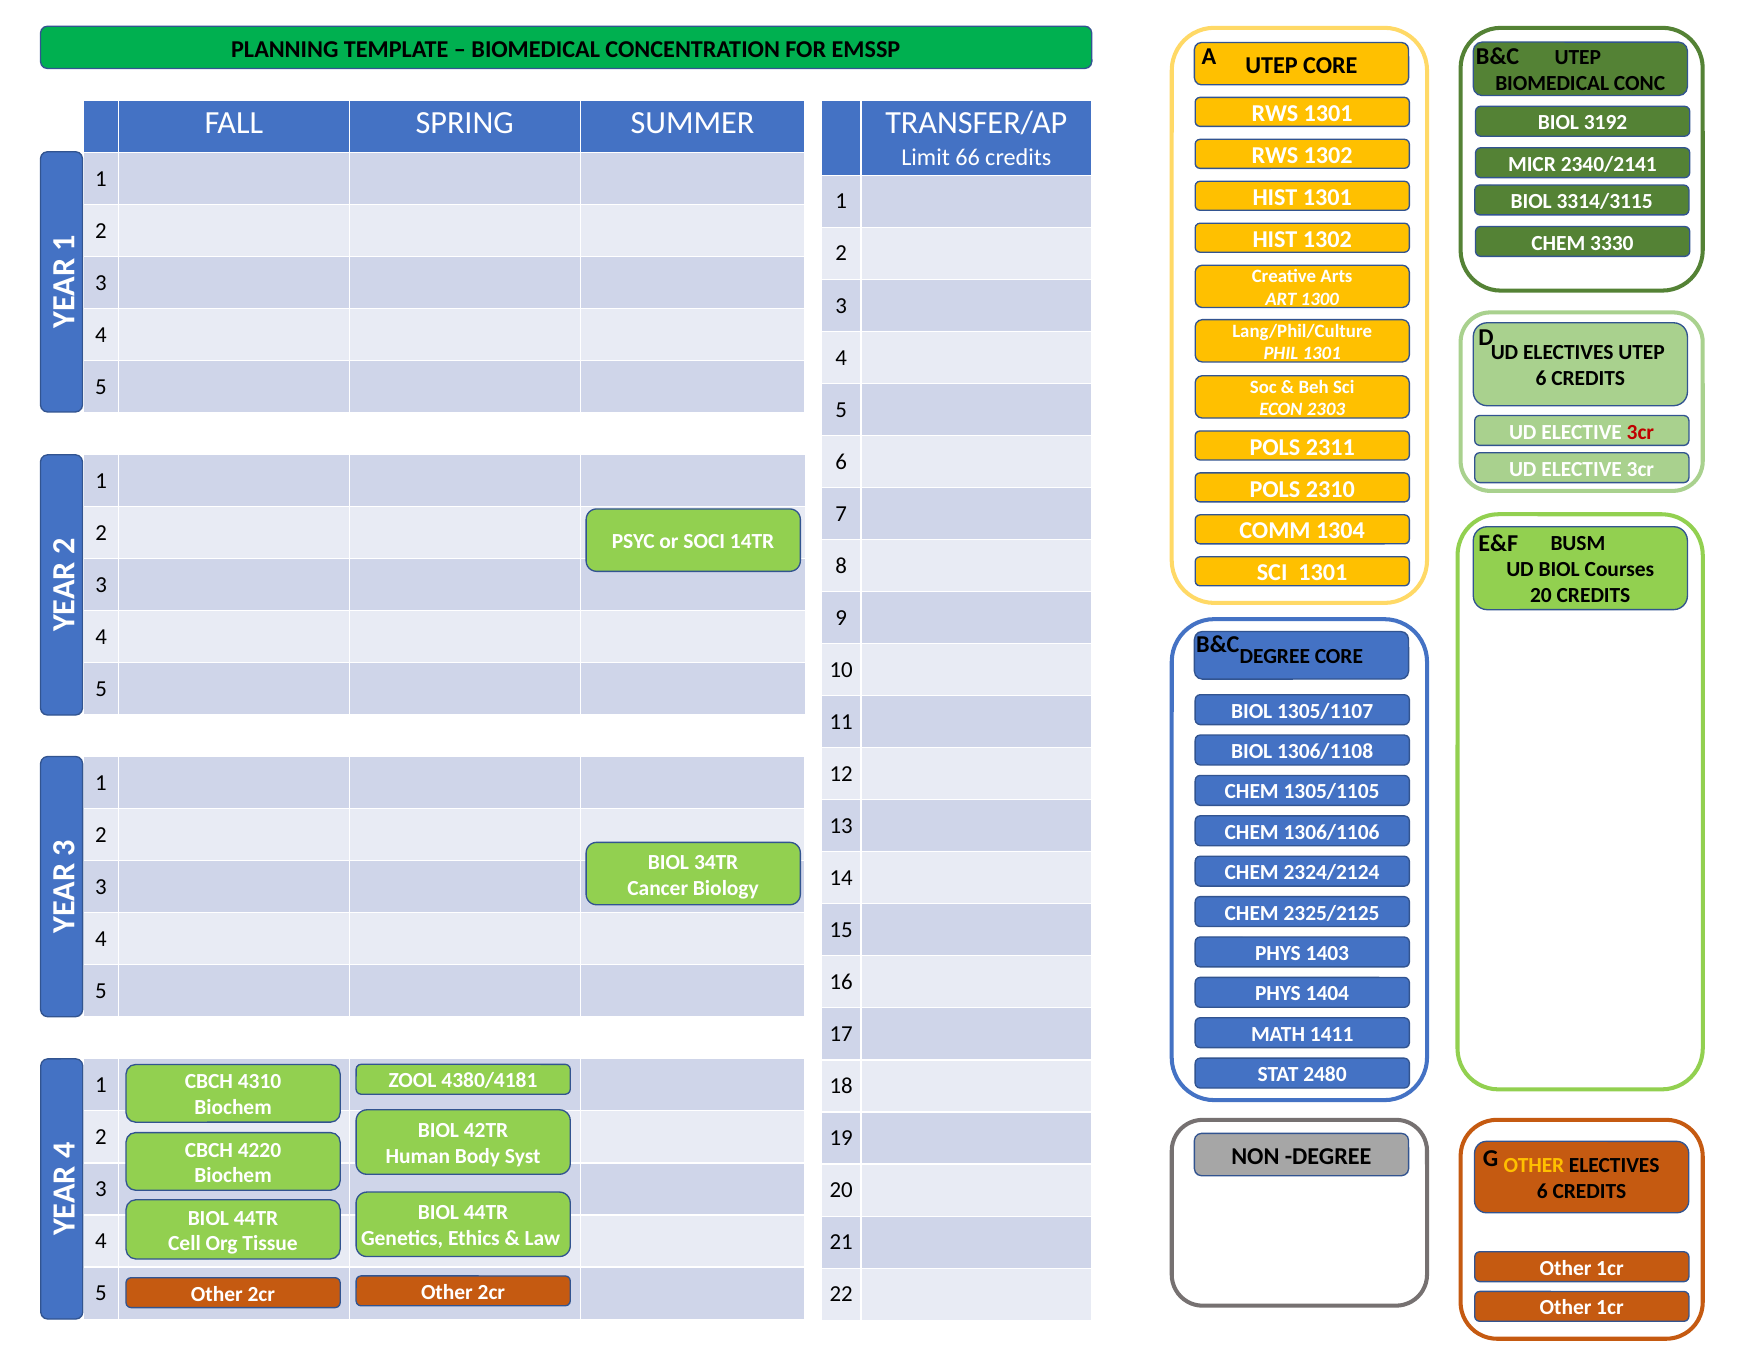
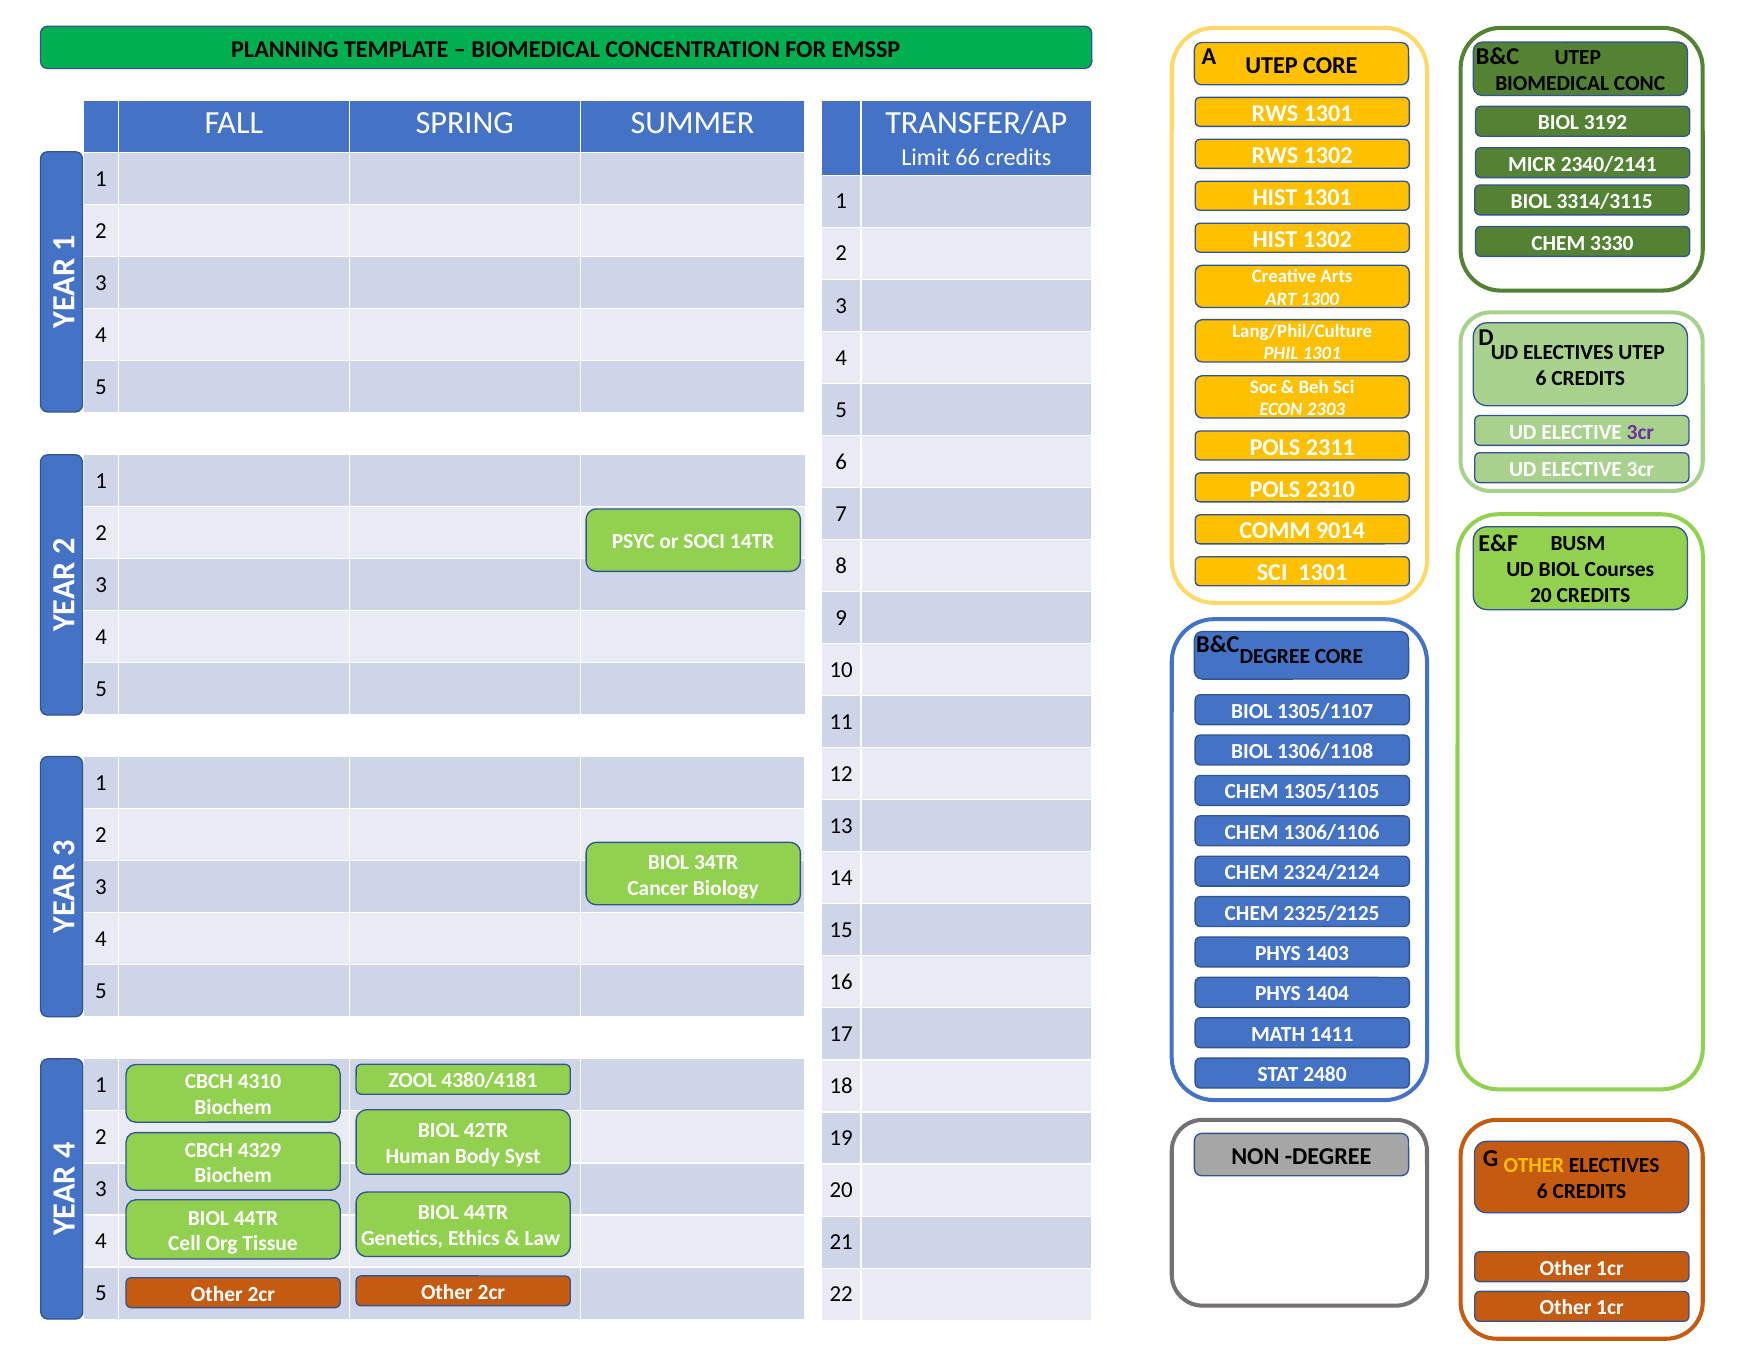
3cr at (1640, 432) colour: red -> purple
1304: 1304 -> 9014
4220: 4220 -> 4329
